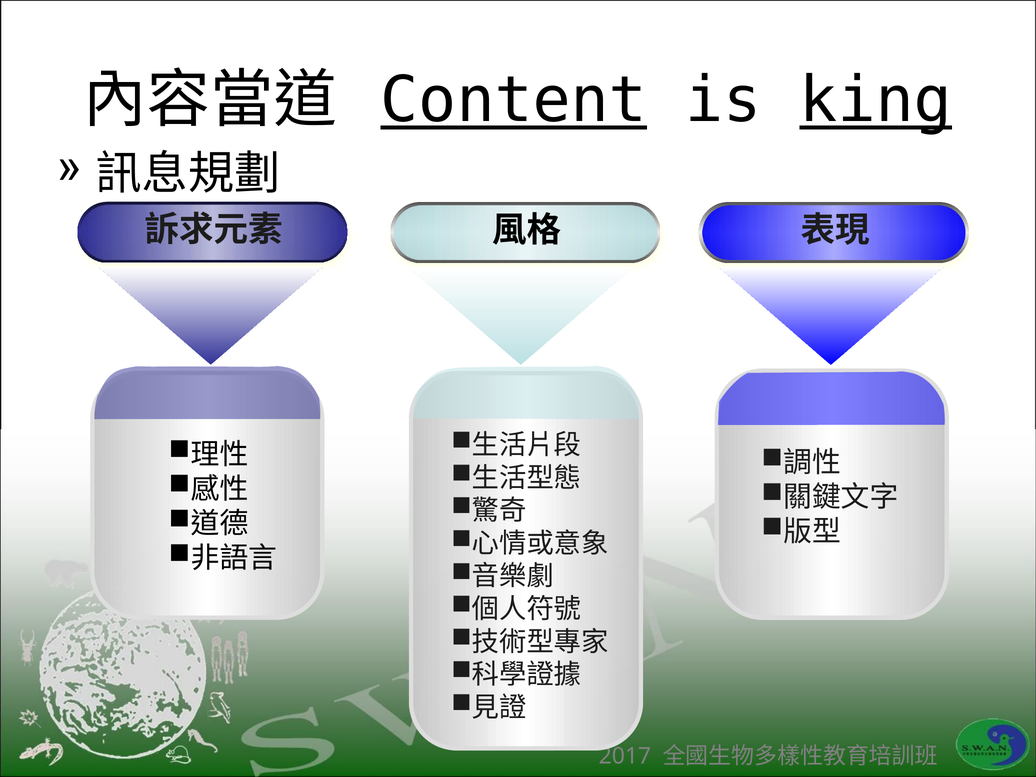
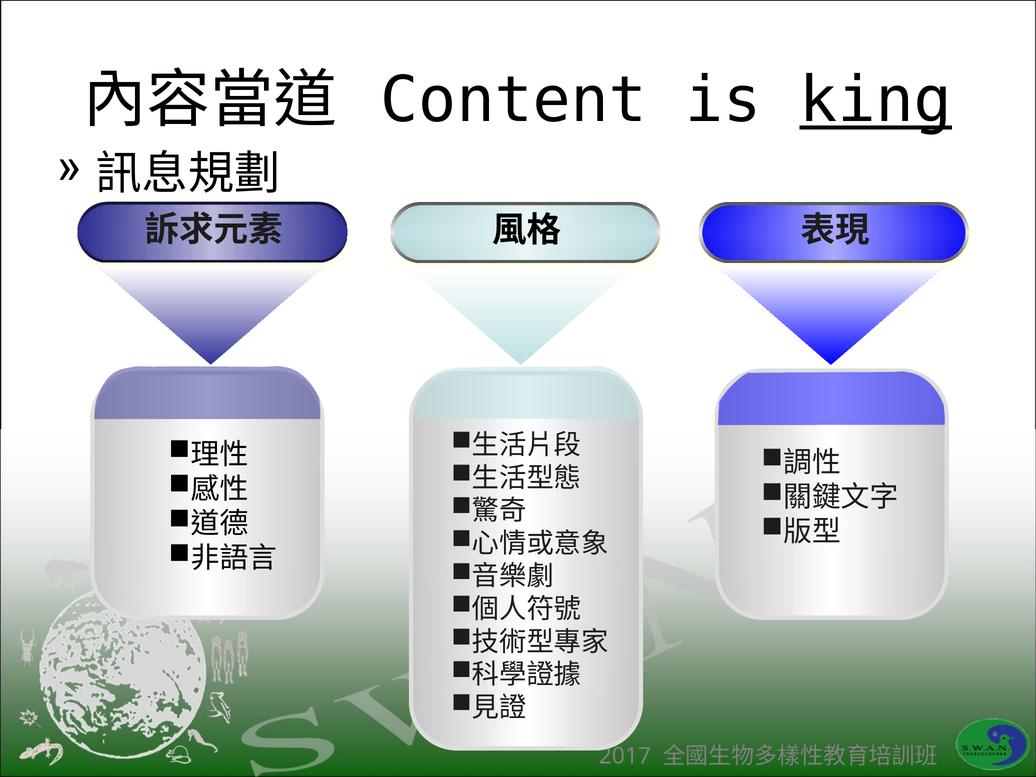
Content underline: present -> none
